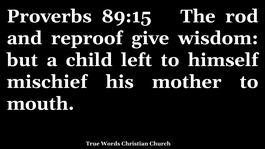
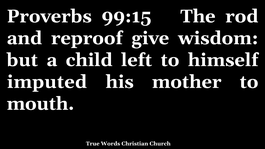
89:15: 89:15 -> 99:15
mischief: mischief -> imputed
